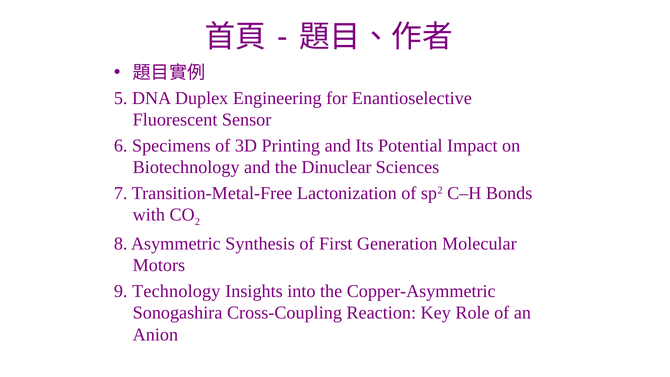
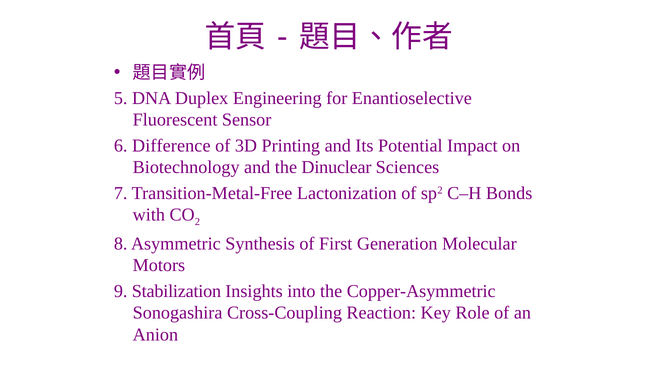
Specimens: Specimens -> Difference
Technology: Technology -> Stabilization
